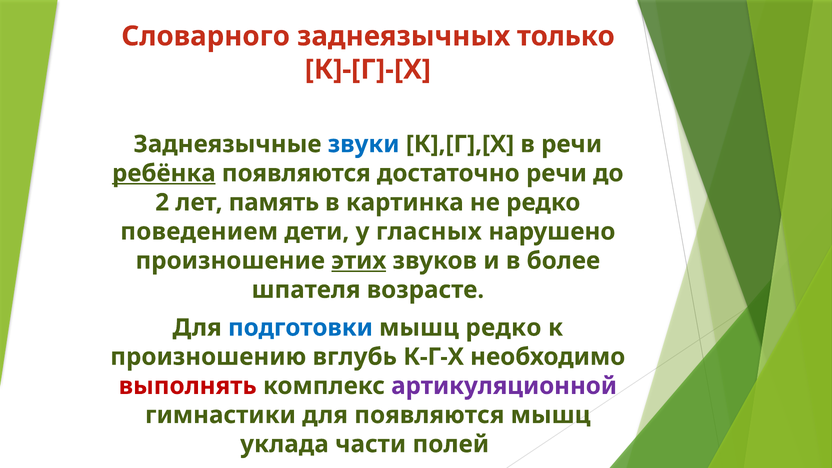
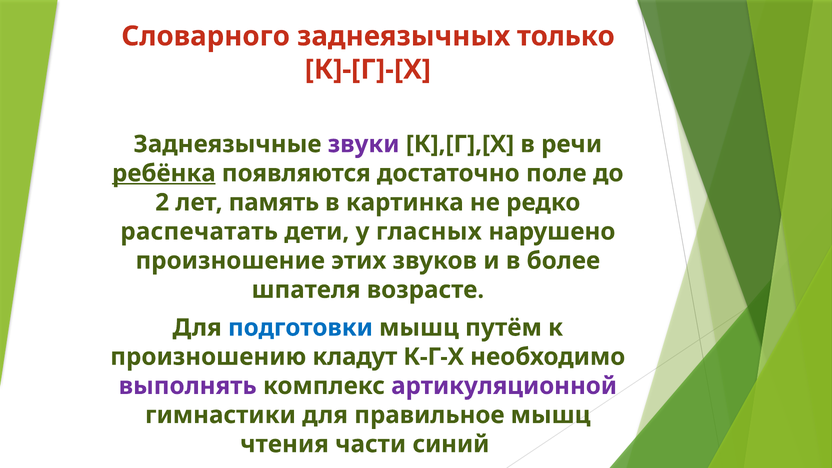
звуки colour: blue -> purple
достаточно речи: речи -> поле
поведением: поведением -> распечатать
этих underline: present -> none
мышц редко: редко -> путём
вглубь: вглубь -> кладут
выполнять colour: red -> purple
для появляются: появляются -> правильное
уклада: уклада -> чтения
полей: полей -> синий
